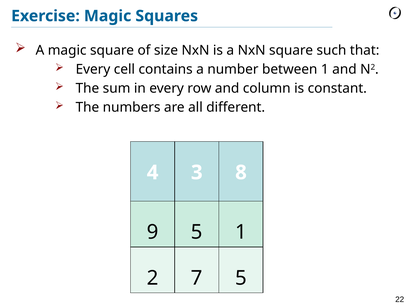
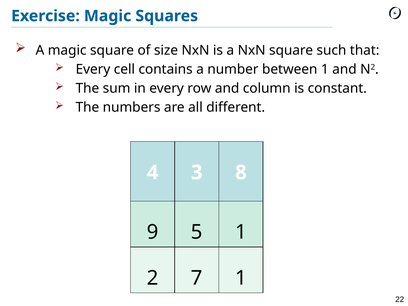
7 5: 5 -> 1
